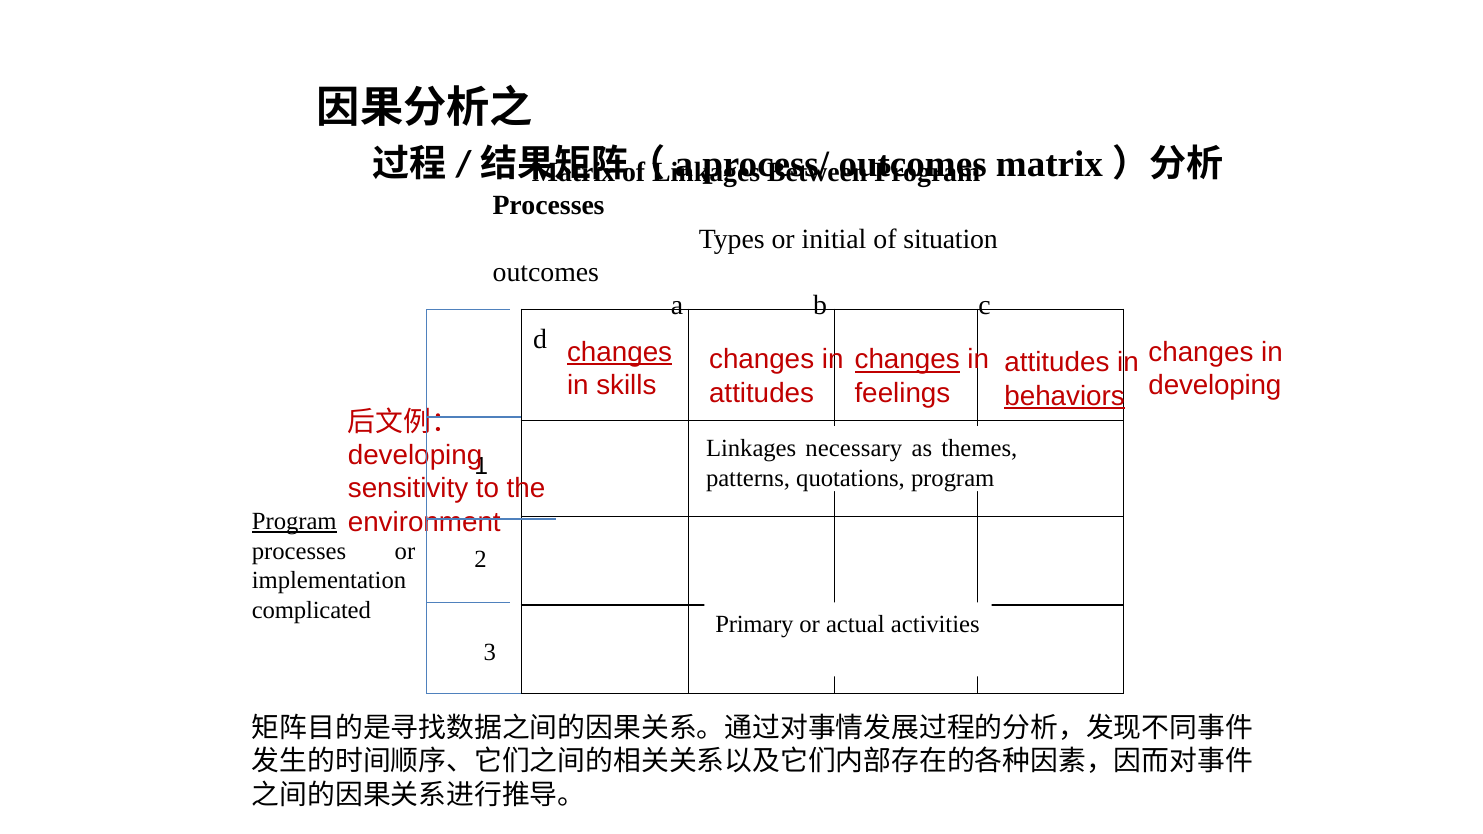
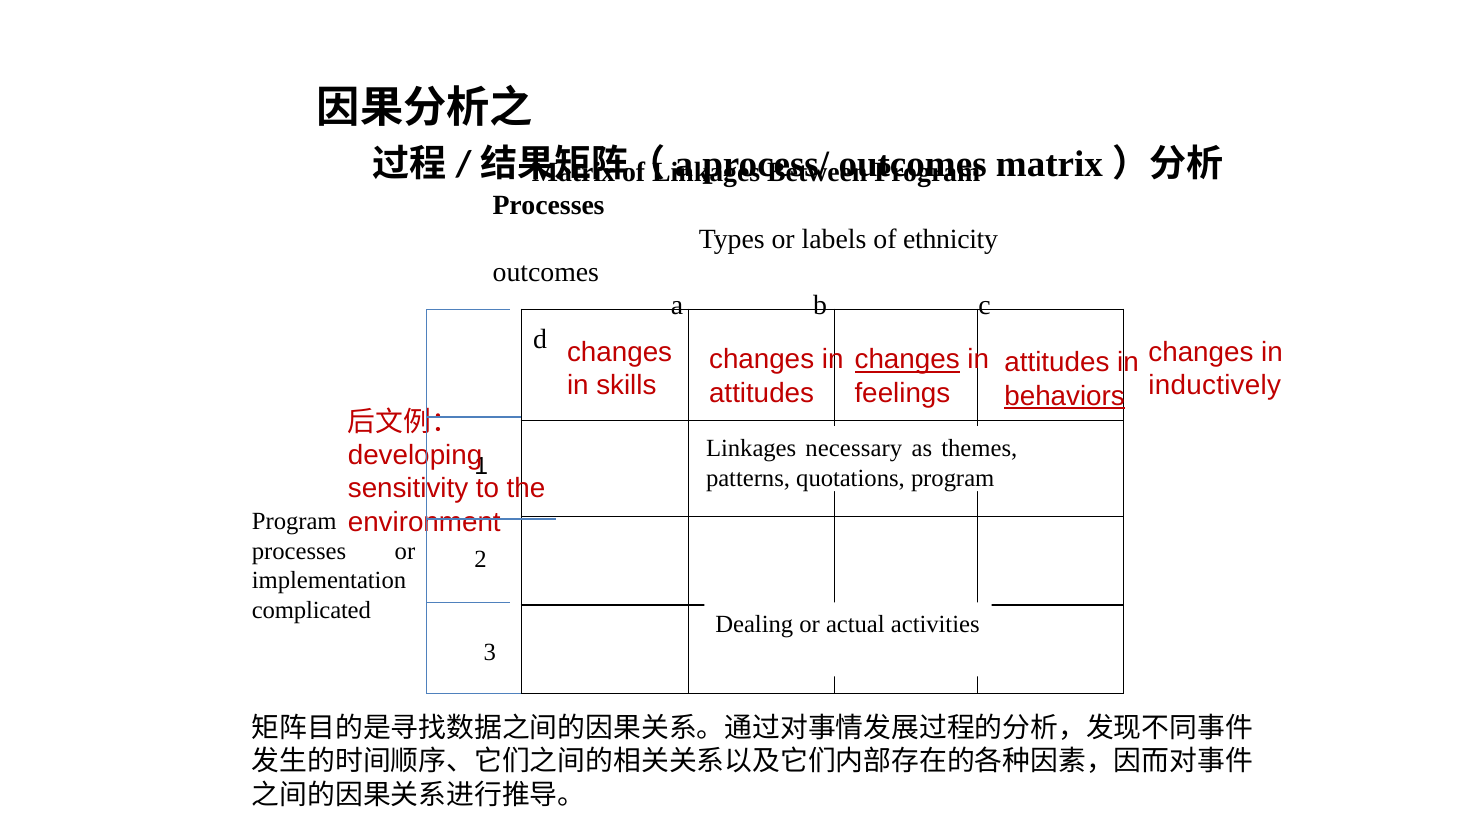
initial: initial -> labels
situation: situation -> ethnicity
changes at (620, 352) underline: present -> none
developing at (1215, 385): developing -> inductively
Program at (294, 521) underline: present -> none
Primary: Primary -> Dealing
